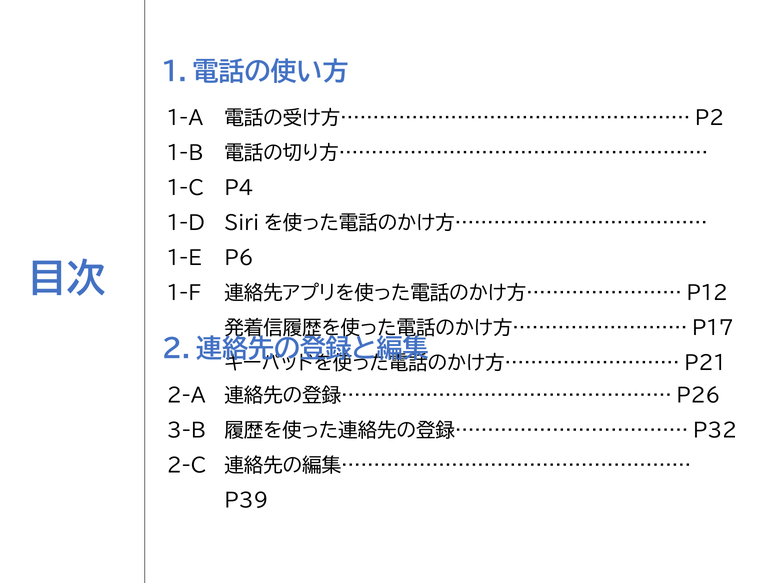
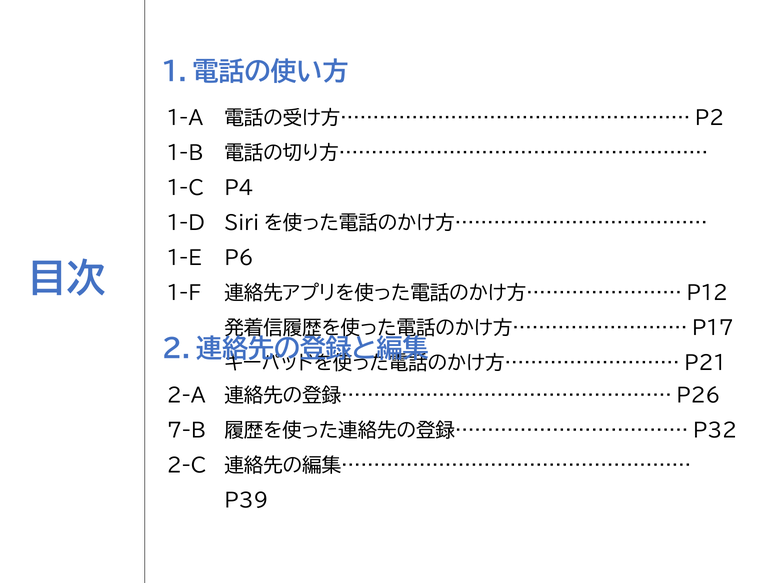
3-B: 3-B -> 7-B
